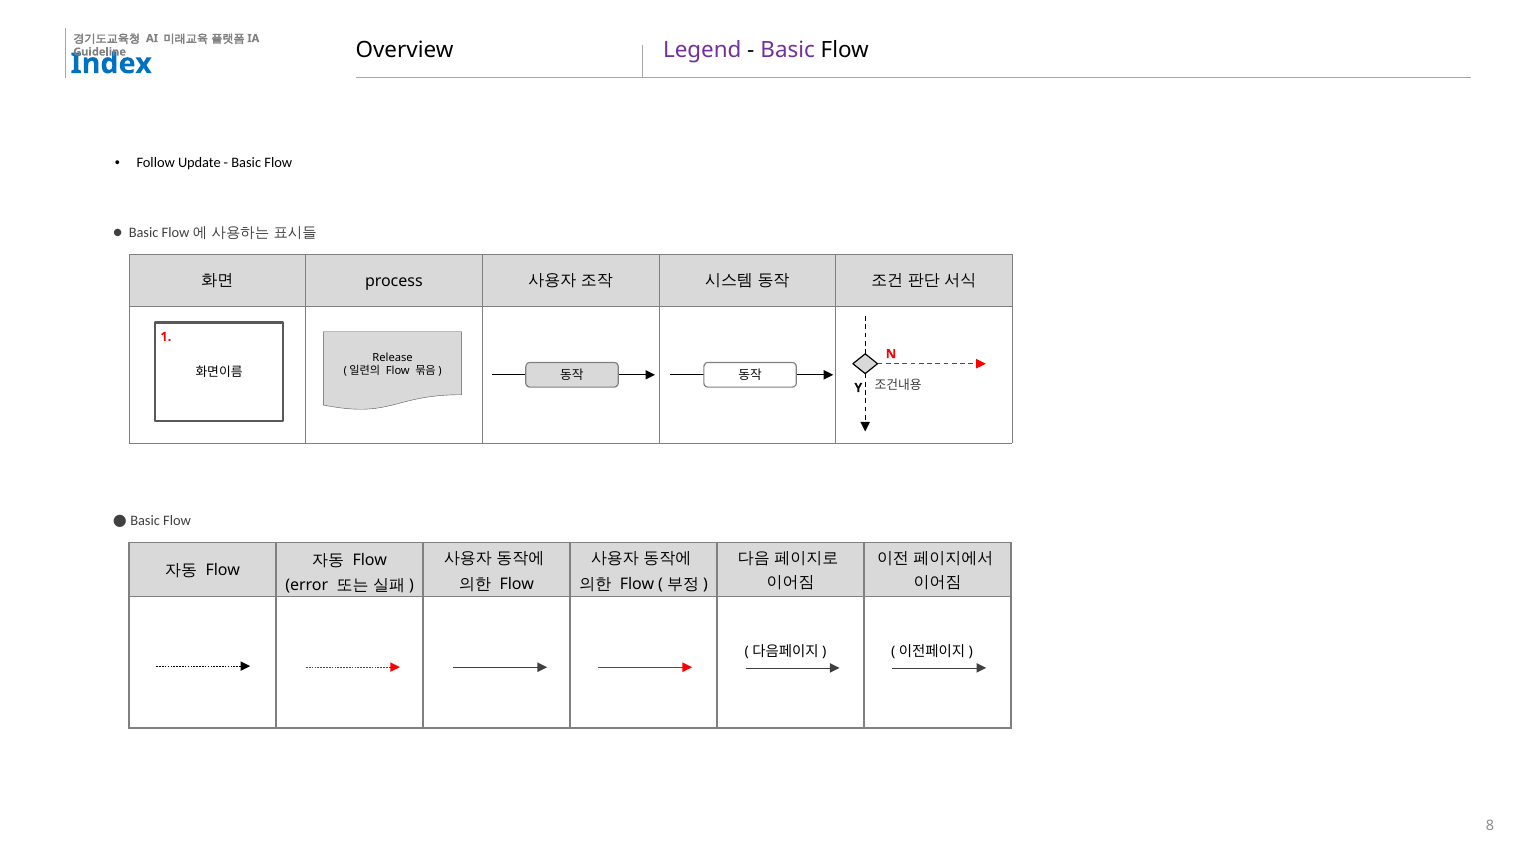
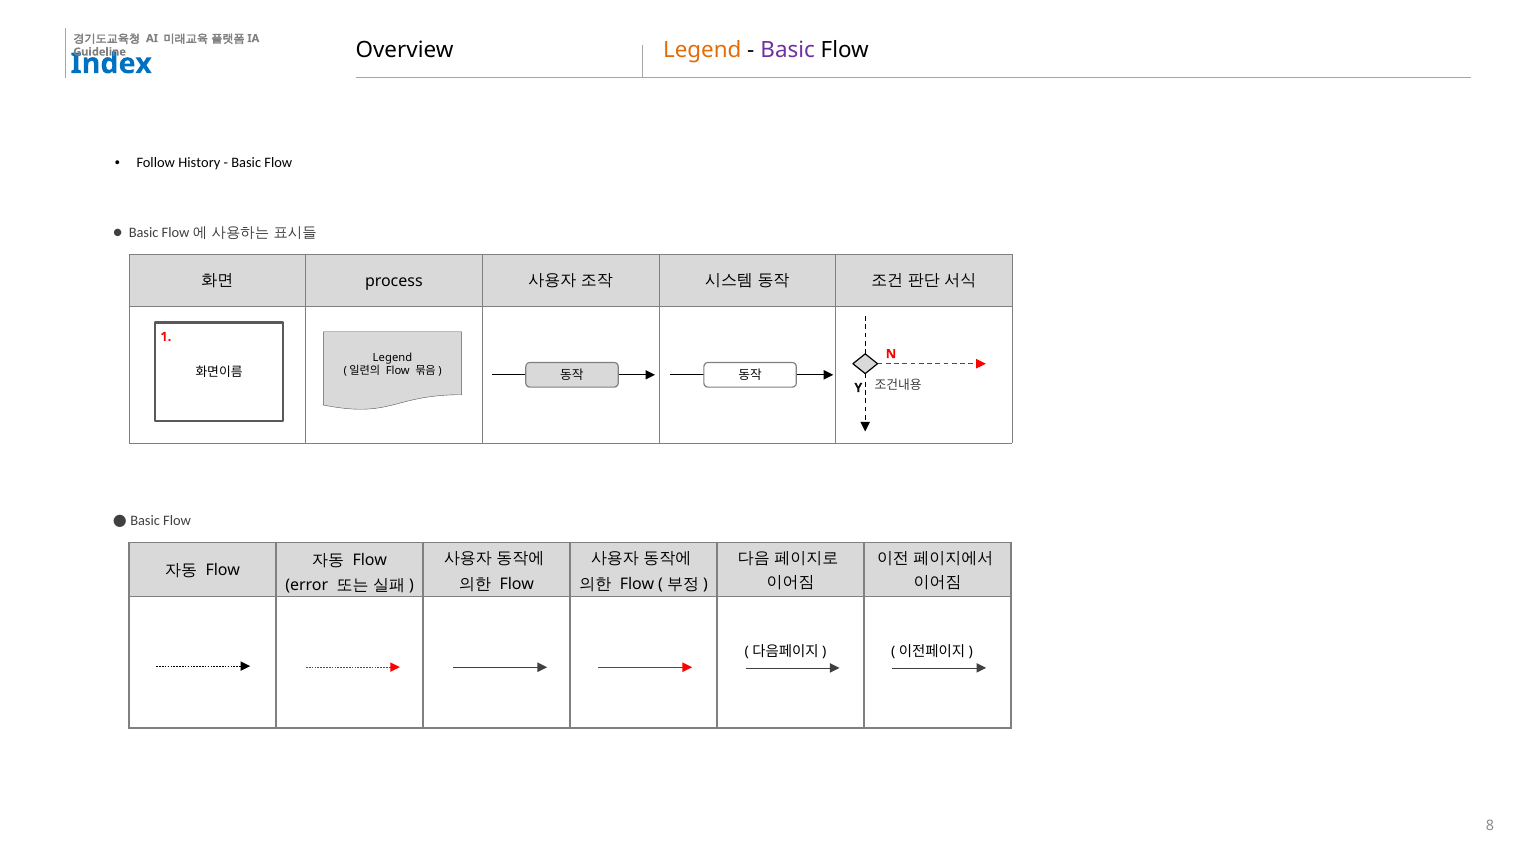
Legend at (702, 50) colour: purple -> orange
Update: Update -> History
Release at (393, 357): Release -> Legend
